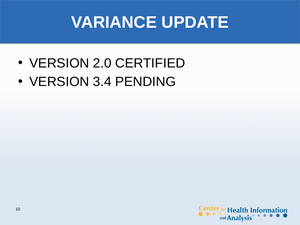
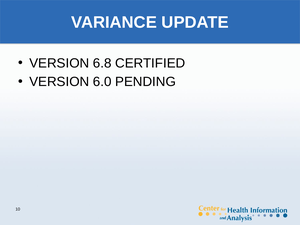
2.0: 2.0 -> 6.8
3.4: 3.4 -> 6.0
